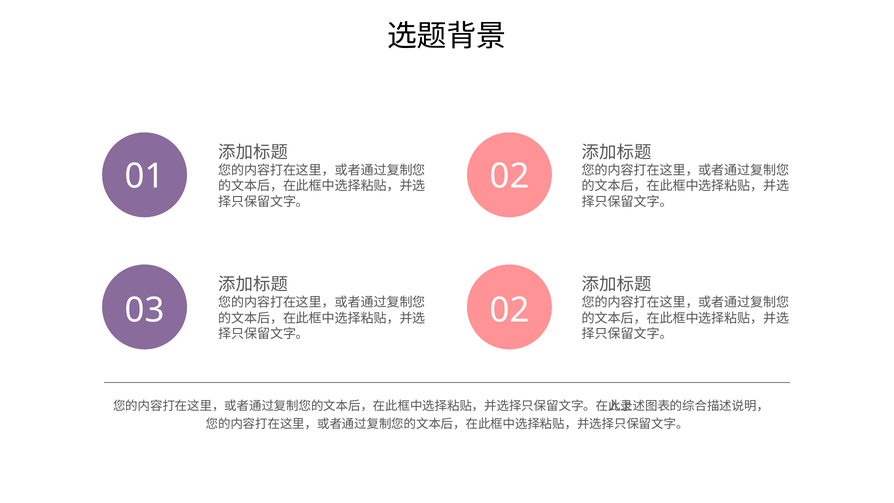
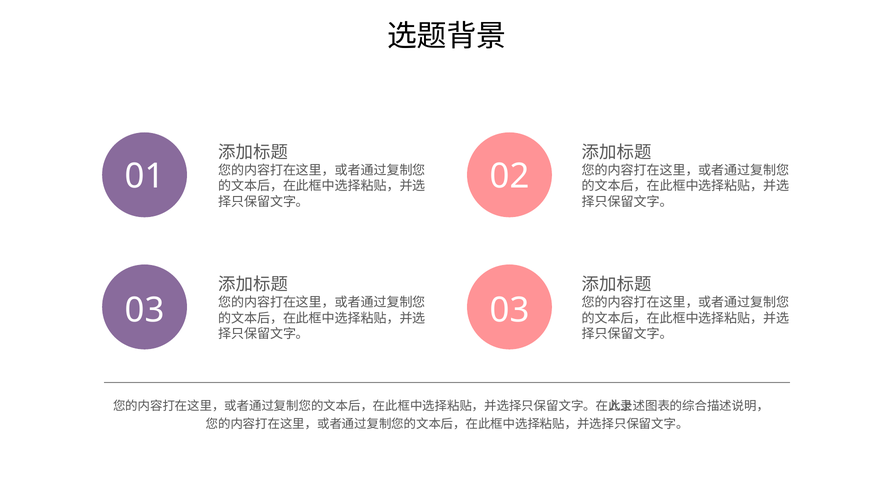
03 02: 02 -> 03
